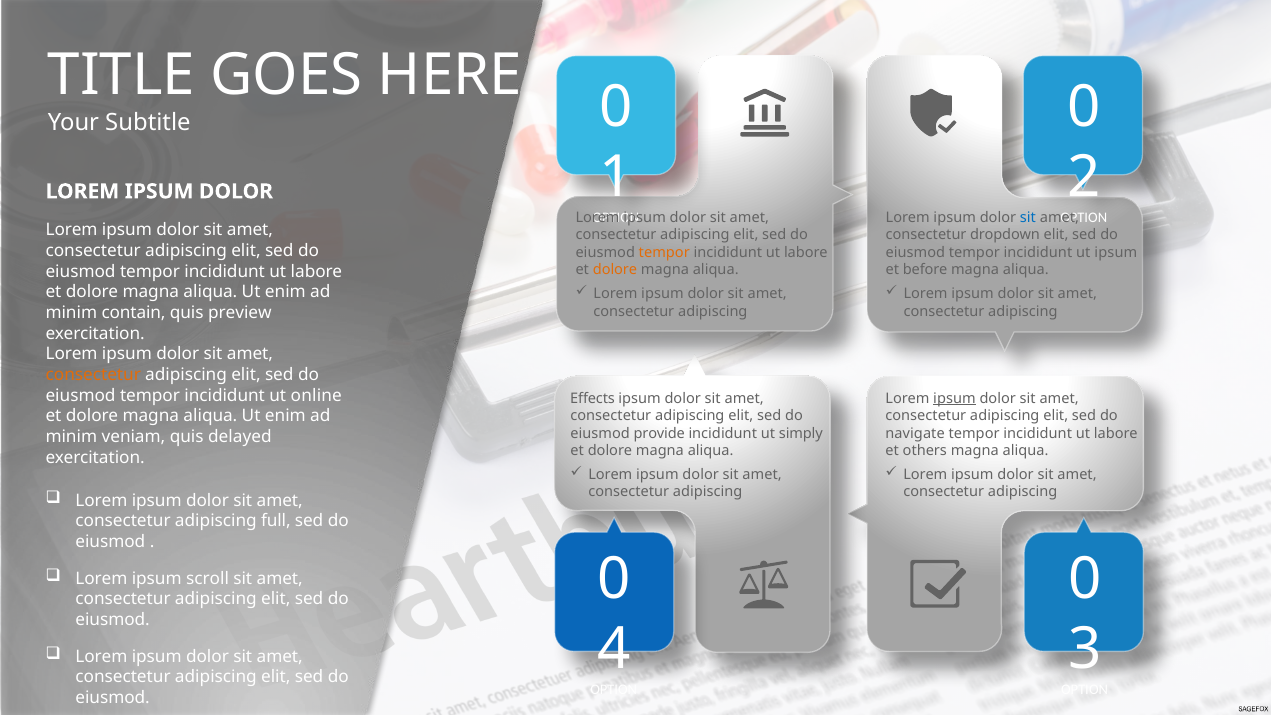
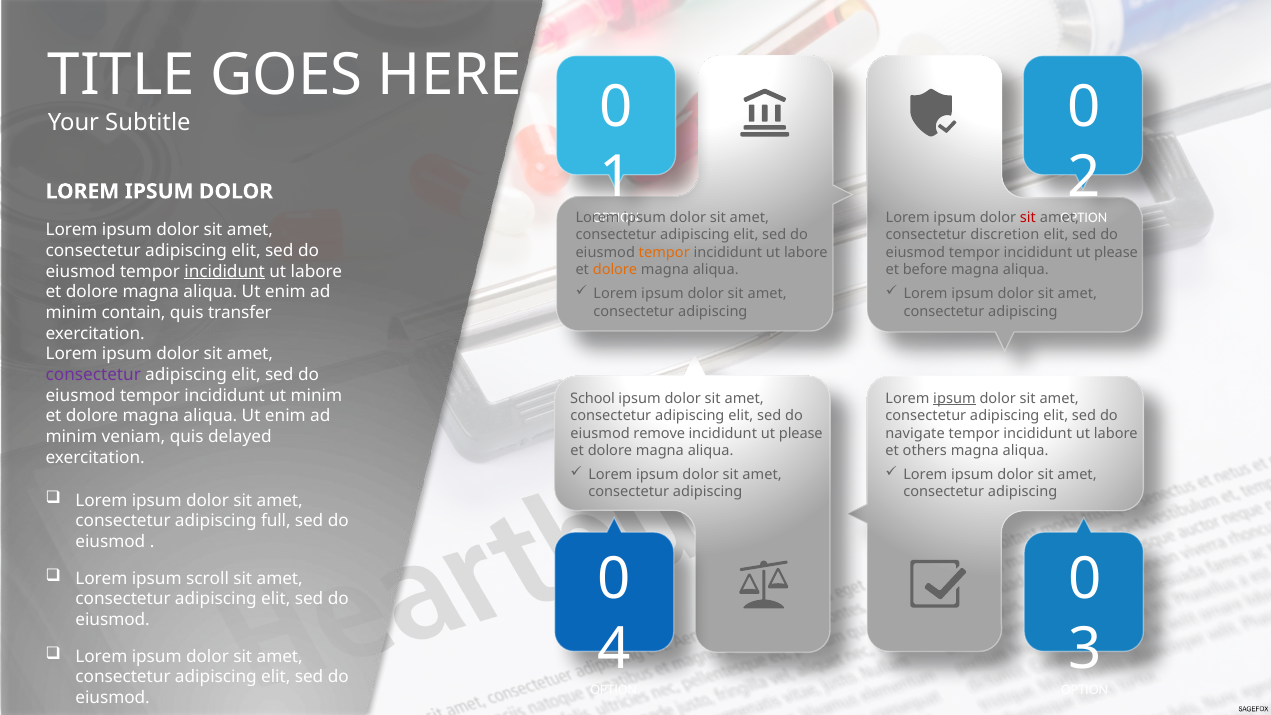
sit at (1028, 217) colour: blue -> red
dropdown: dropdown -> discretion
tempor incididunt ut ipsum: ipsum -> please
incididunt at (225, 271) underline: none -> present
preview: preview -> transfer
consectetur at (93, 375) colour: orange -> purple
ut online: online -> minim
Effects: Effects -> School
provide: provide -> remove
simply at (801, 433): simply -> please
